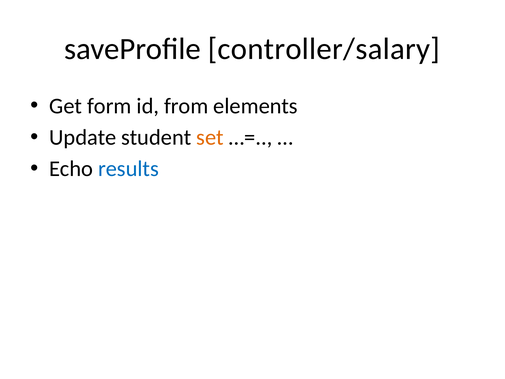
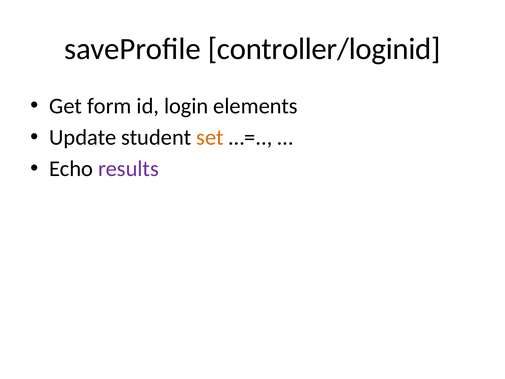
controller/salary: controller/salary -> controller/loginid
from: from -> login
results colour: blue -> purple
